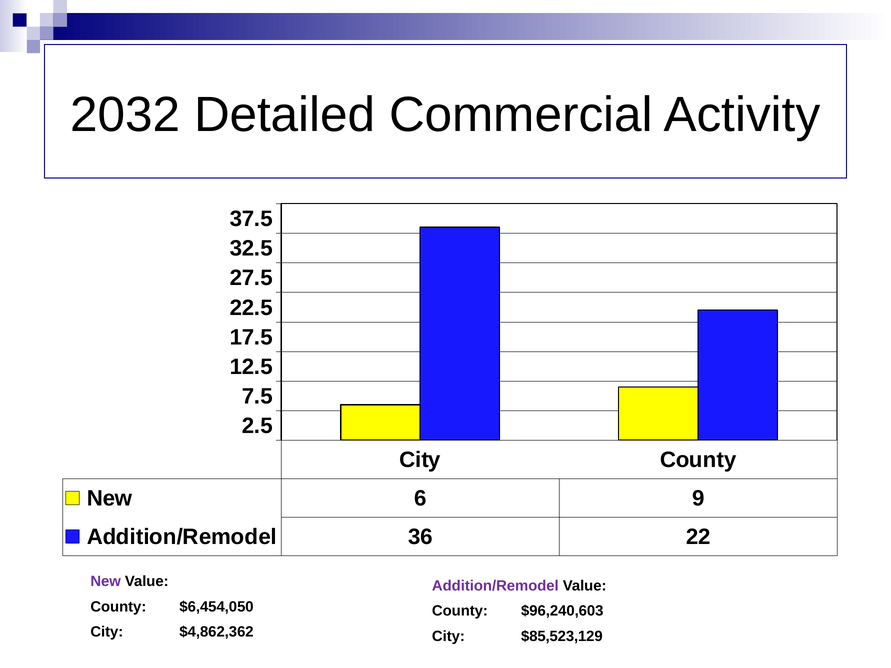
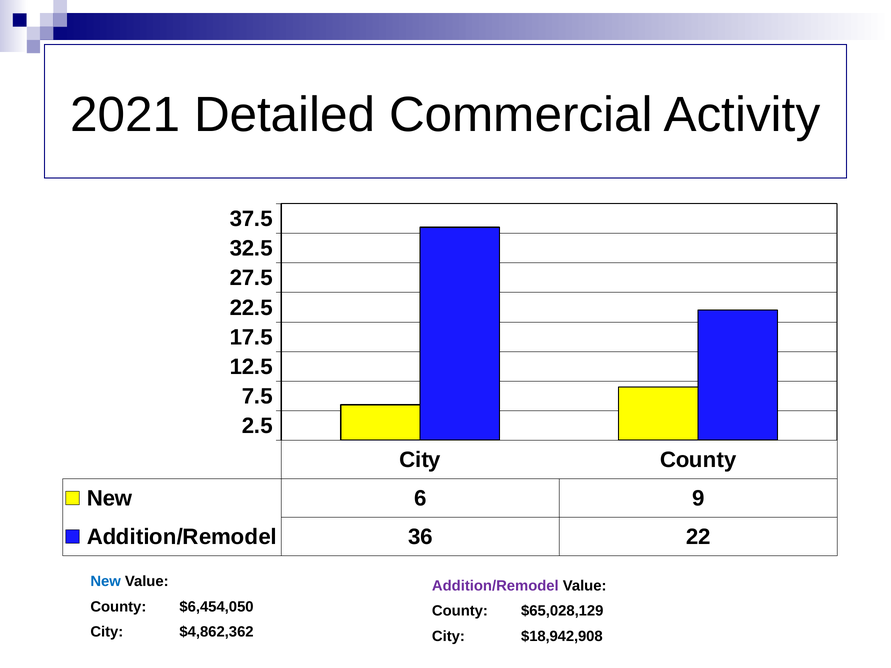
2032: 2032 -> 2021
New at (106, 582) colour: purple -> blue
$96,240,603: $96,240,603 -> $65,028,129
$85,523,129: $85,523,129 -> $18,942,908
